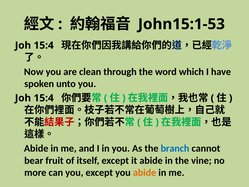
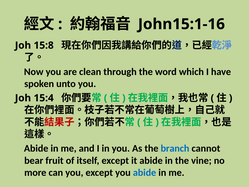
John15:1-53: John15:1-53 -> John15:1-16
15:4 at (44, 45): 15:4 -> 15:8
abide at (145, 172) colour: orange -> blue
